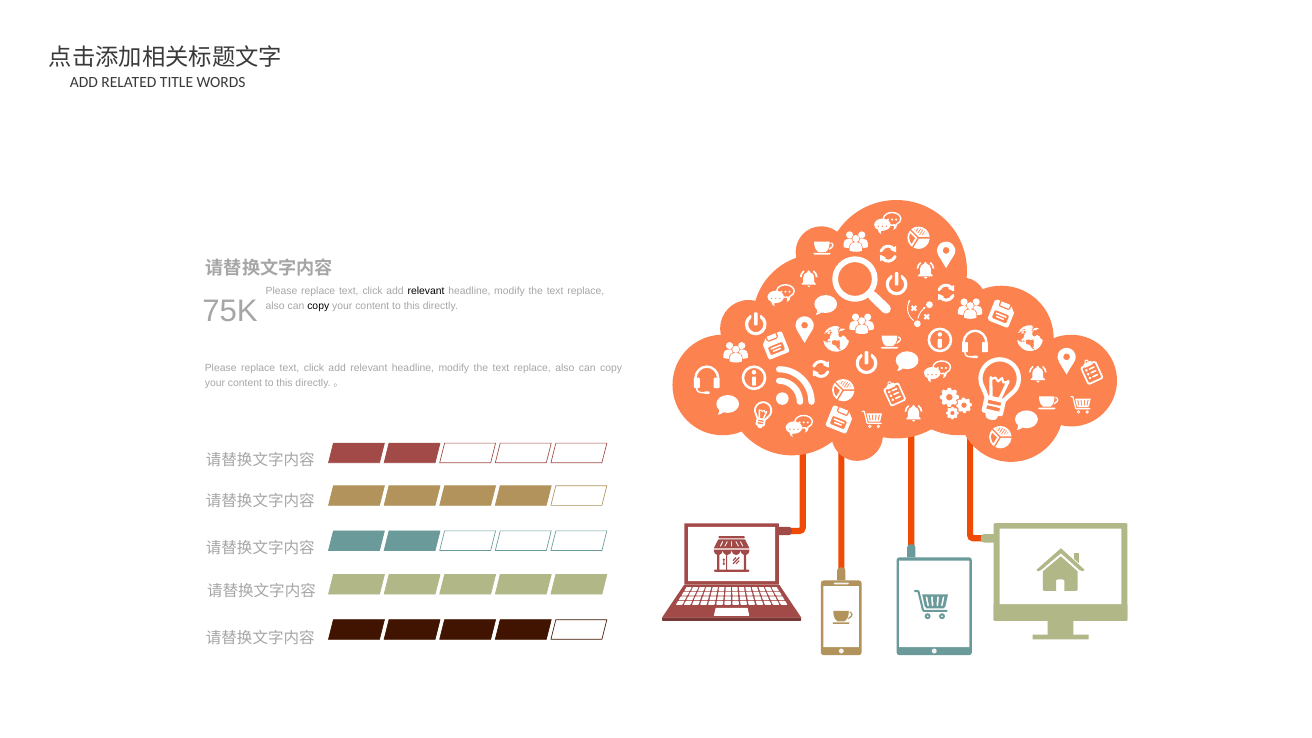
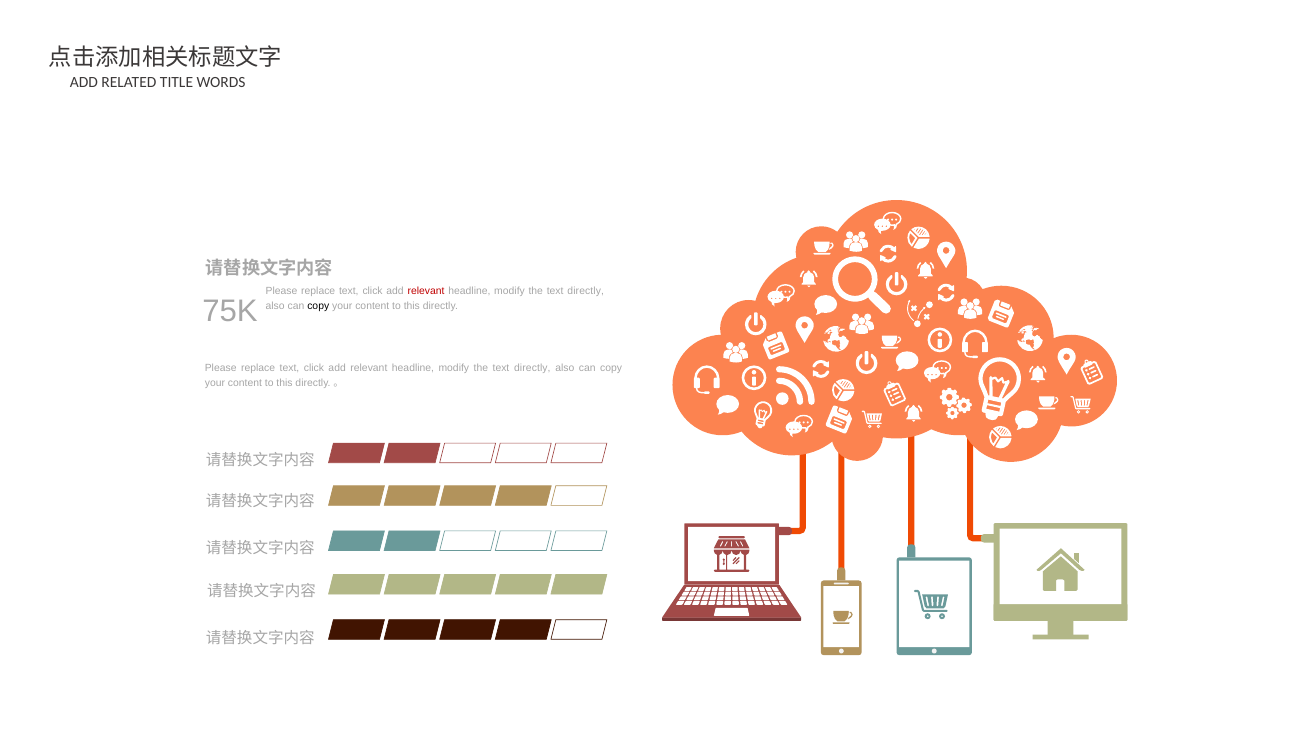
relevant at (426, 291) colour: black -> red
replace at (586, 291): replace -> directly
replace at (532, 368): replace -> directly
